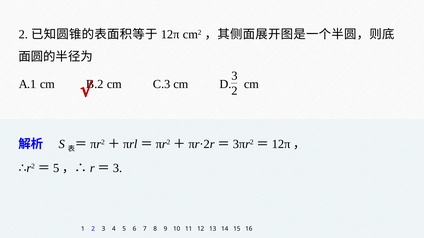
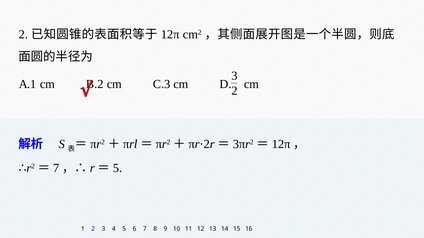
5 at (56, 169): 5 -> 7
3 at (118, 169): 3 -> 5
